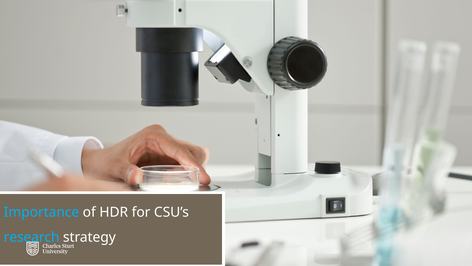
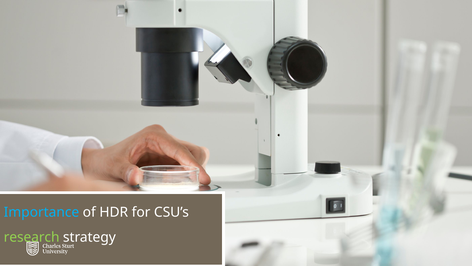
research colour: light blue -> light green
